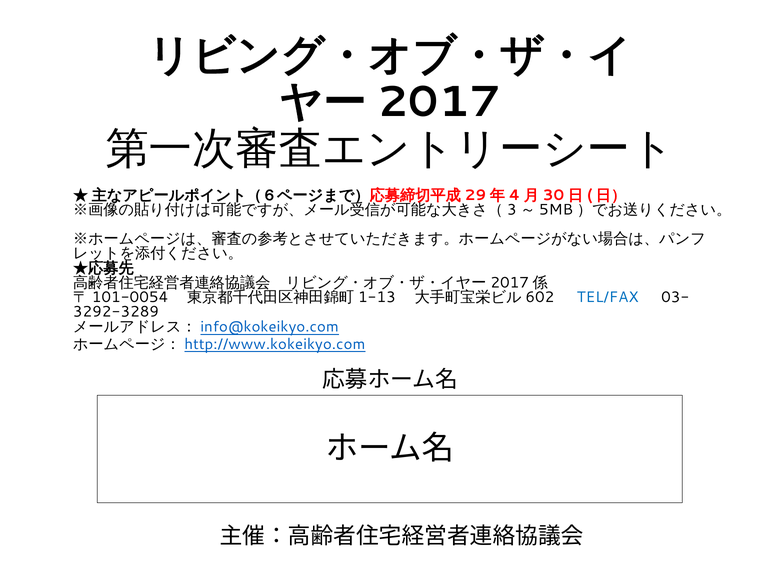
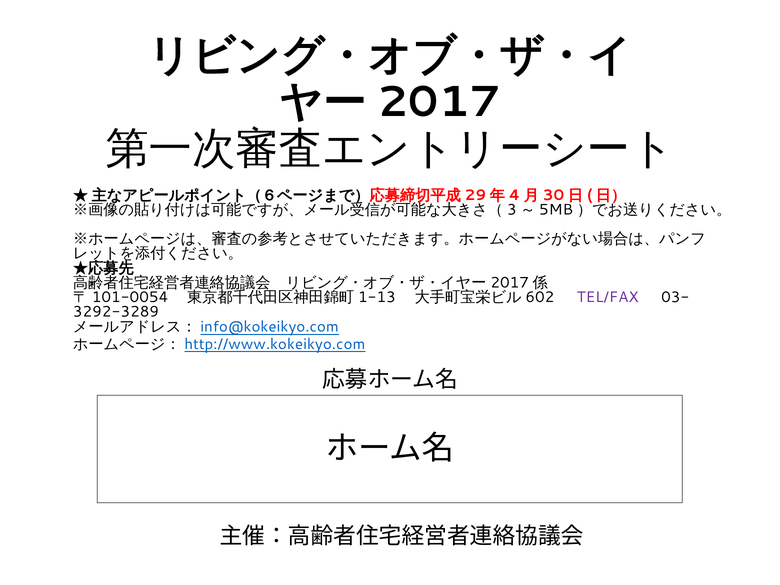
TEL/FAX colour: blue -> purple
